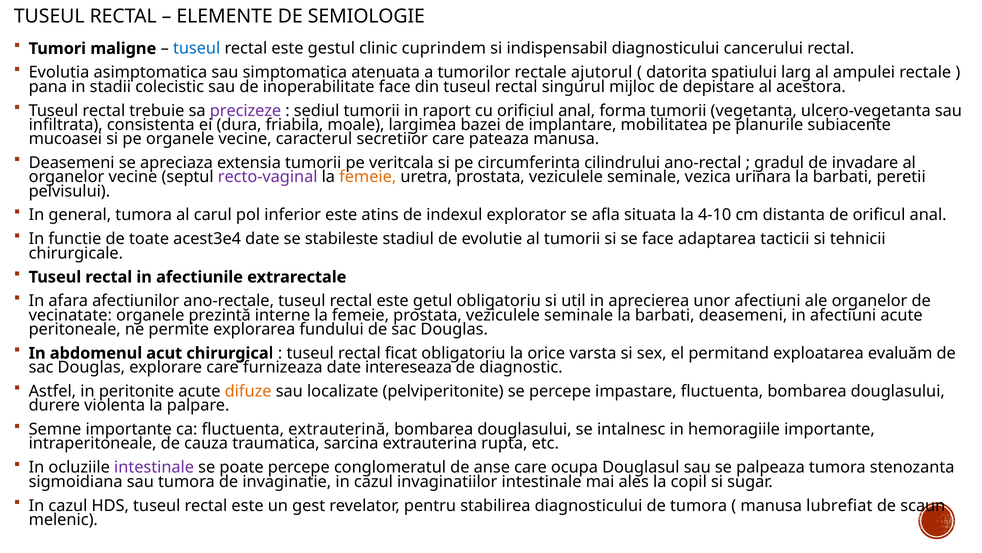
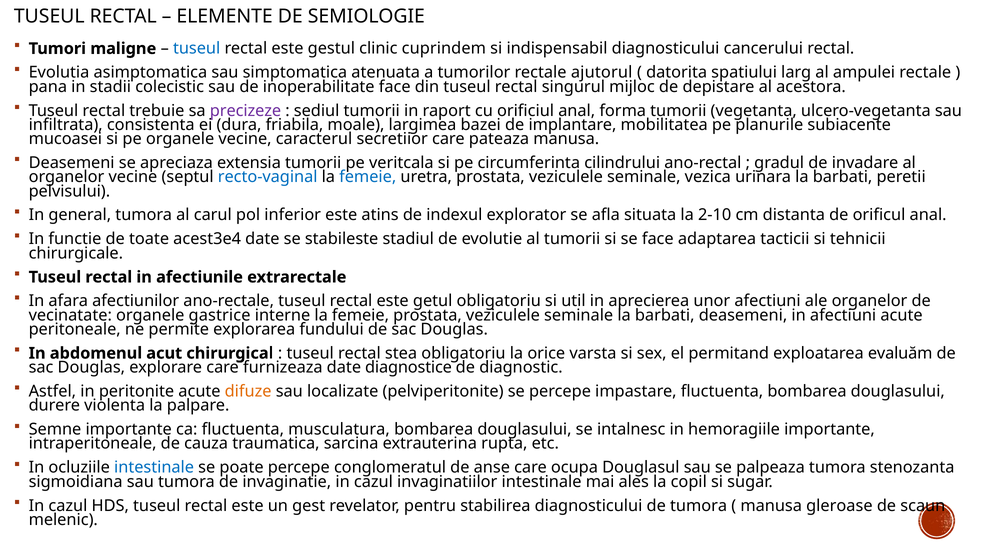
recto-vaginal colour: purple -> blue
femeie at (368, 177) colour: orange -> blue
4-10: 4-10 -> 2-10
prezintă: prezintă -> gastrice
ficat: ficat -> stea
intereseaza: intereseaza -> diagnostice
extrauterină: extrauterină -> musculatura
intestinale at (154, 467) colour: purple -> blue
lubrefiat: lubrefiat -> gleroase
